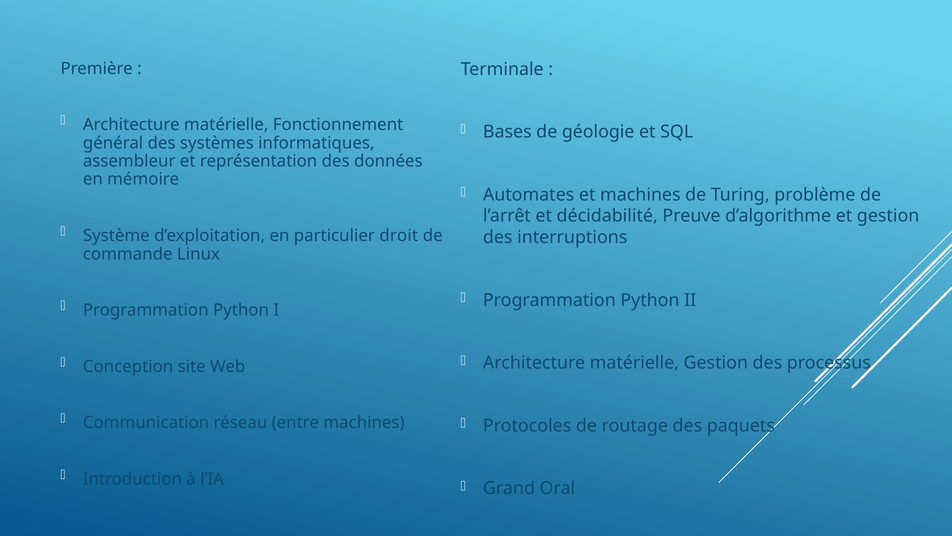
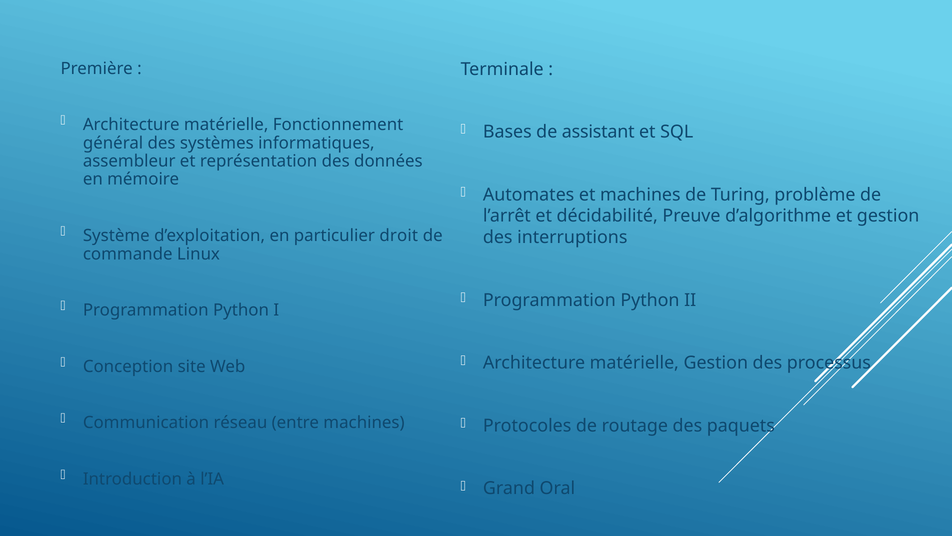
géologie: géologie -> assistant
